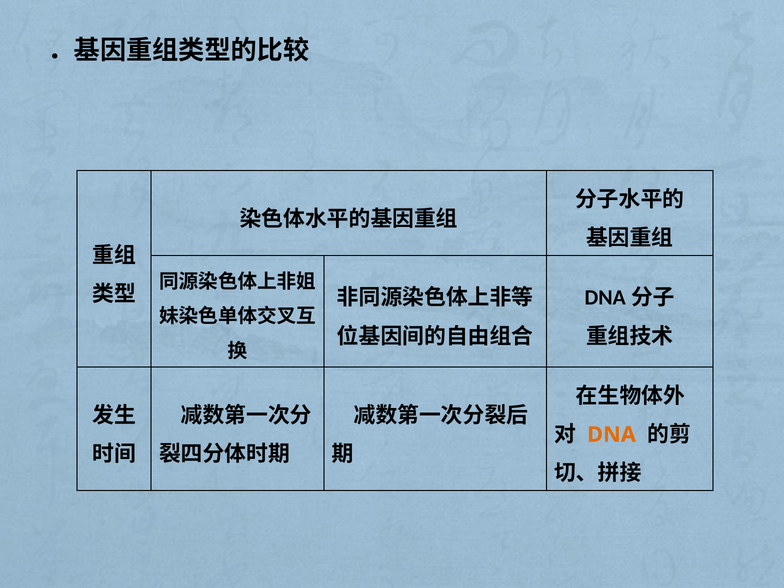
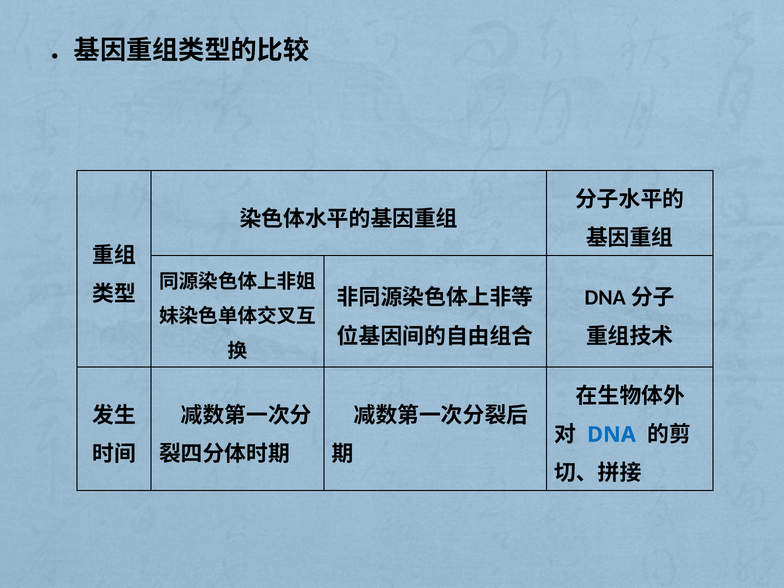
DNA colour: orange -> blue
